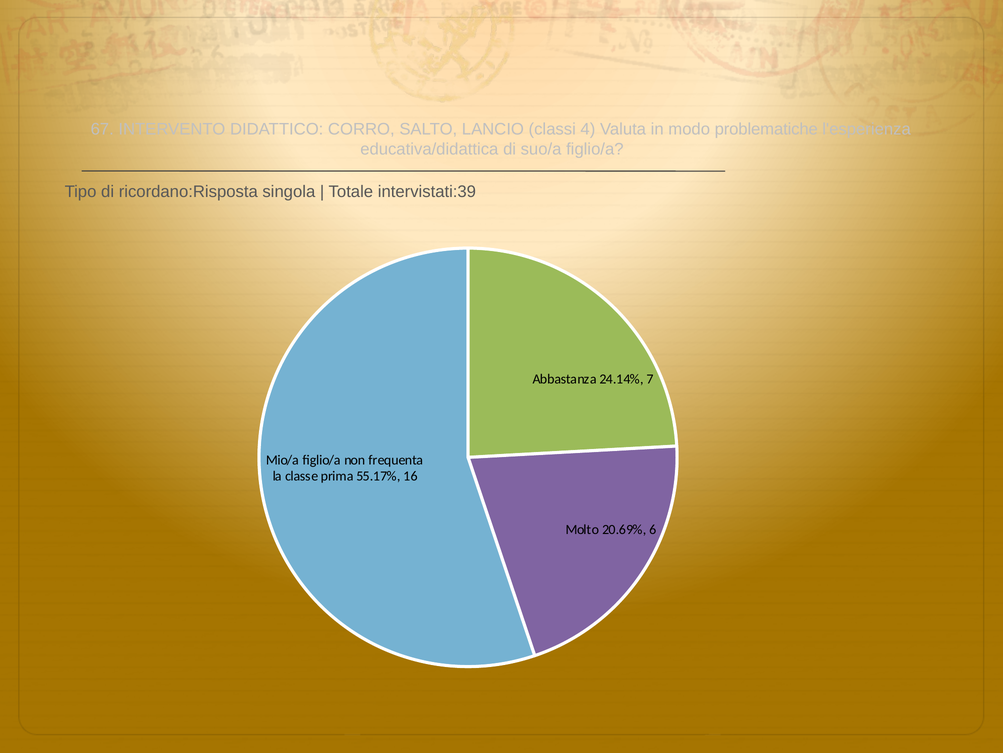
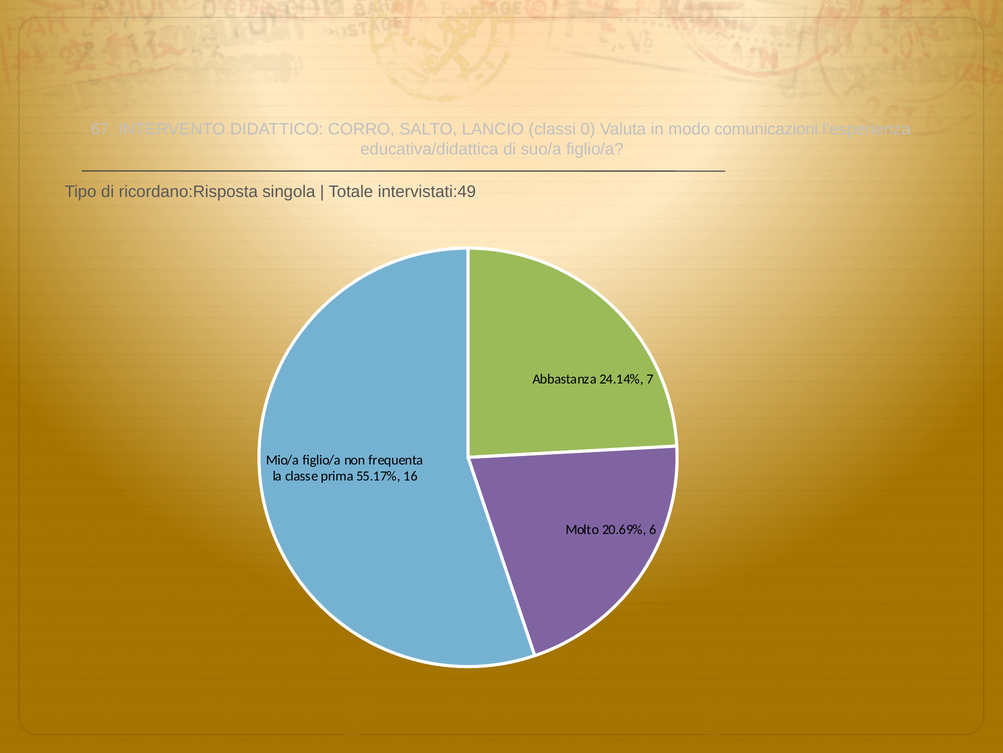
4: 4 -> 0
problematiche: problematiche -> comunicazioni
intervistati:39: intervistati:39 -> intervistati:49
